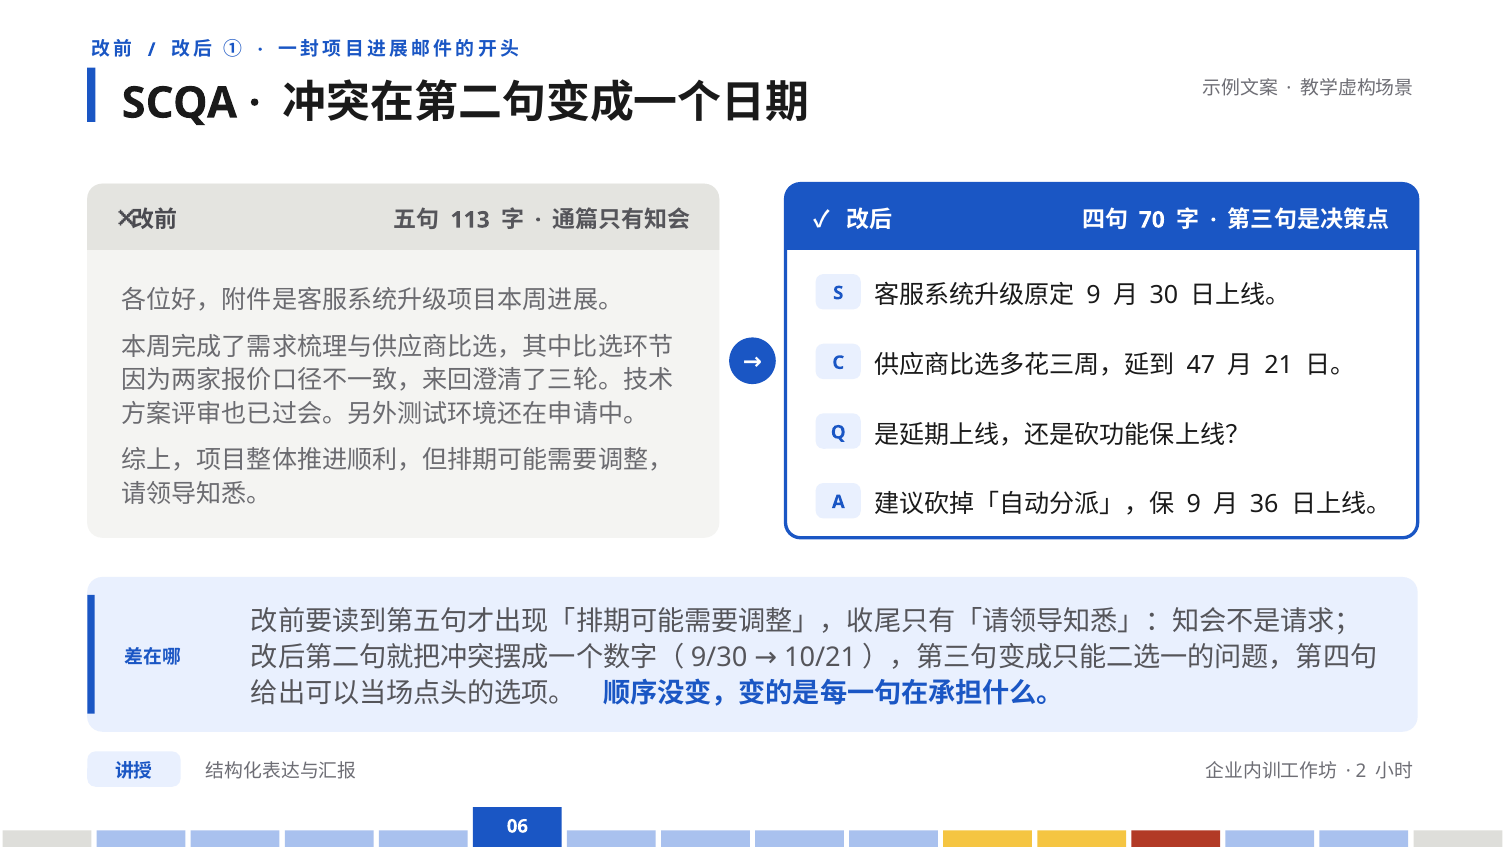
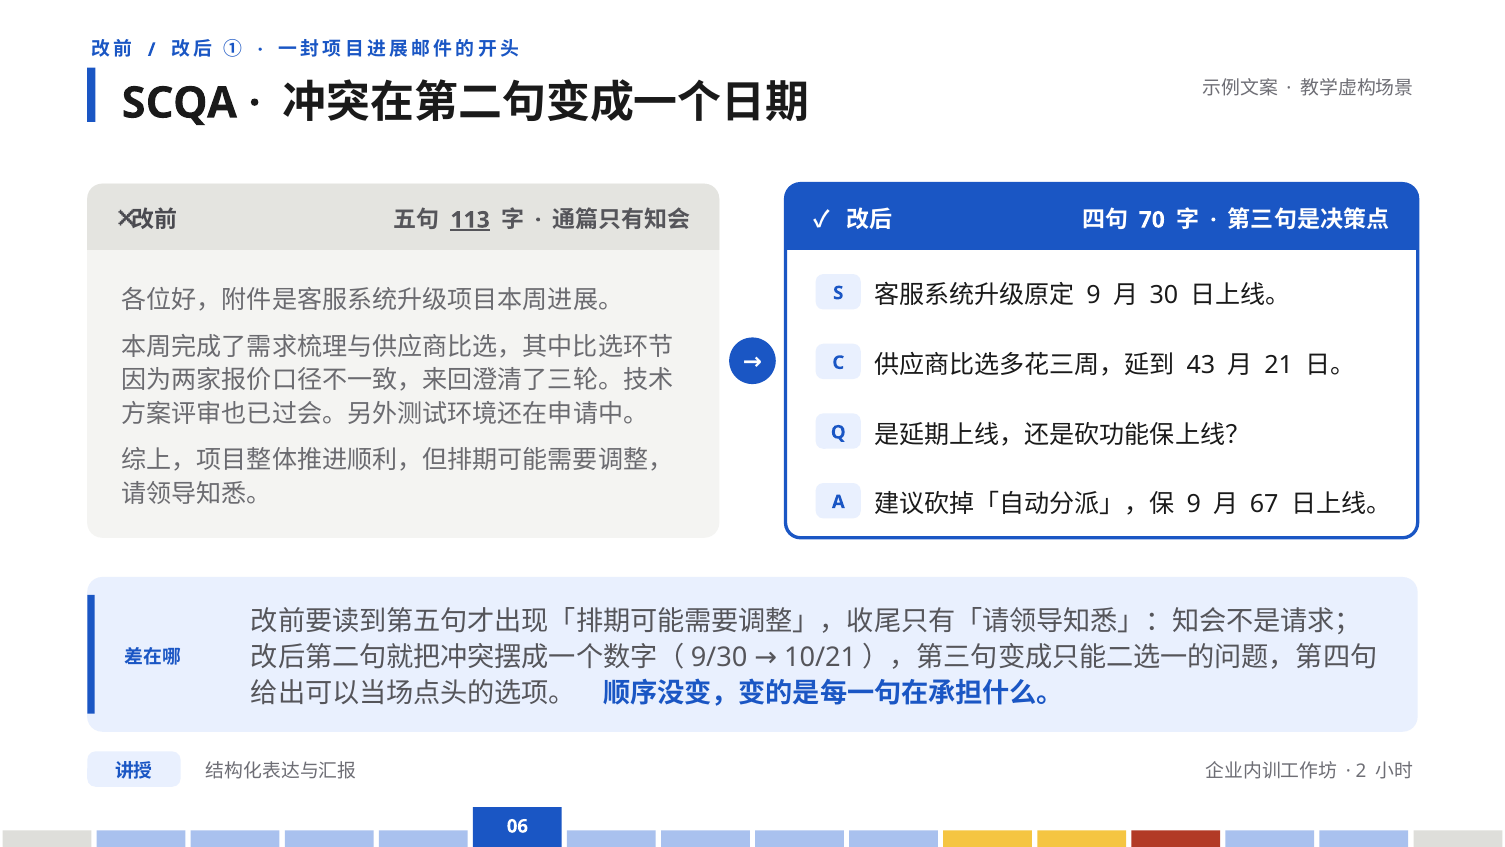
113 underline: none -> present
47: 47 -> 43
36: 36 -> 67
